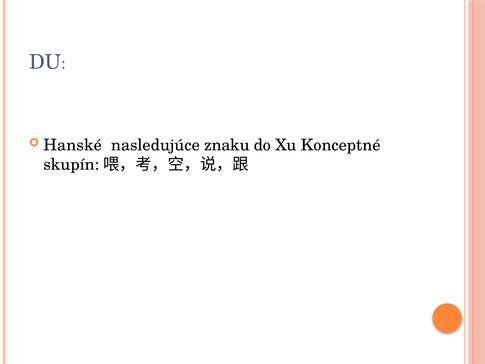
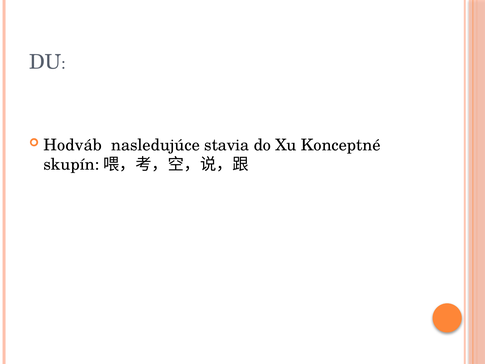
Hanské: Hanské -> Hodváb
znaku: znaku -> stavia
